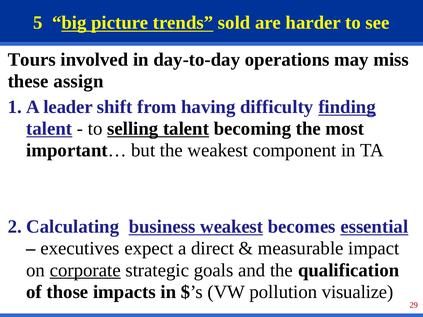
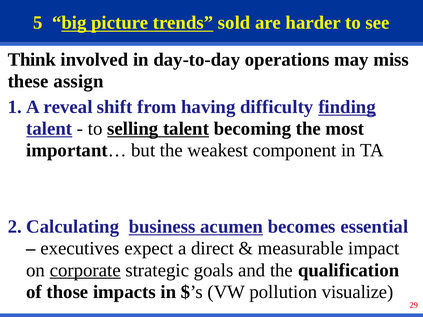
Tours: Tours -> Think
leader: leader -> reveal
business weakest: weakest -> acumen
essential underline: present -> none
